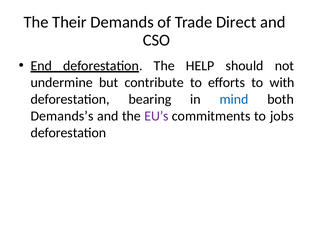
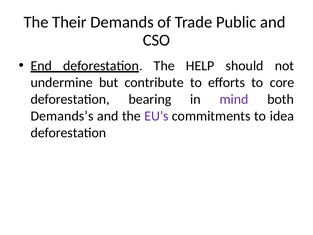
Direct: Direct -> Public
with: with -> core
mind colour: blue -> purple
jobs: jobs -> idea
